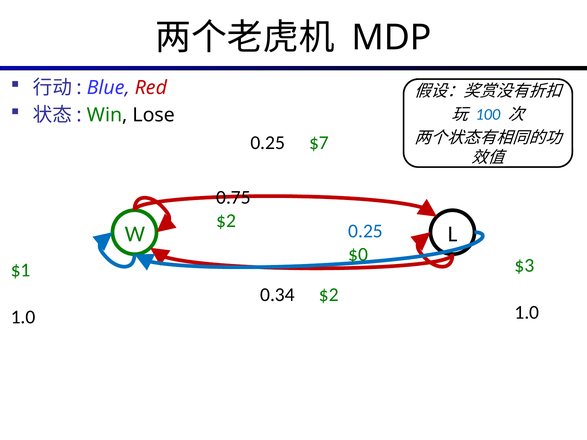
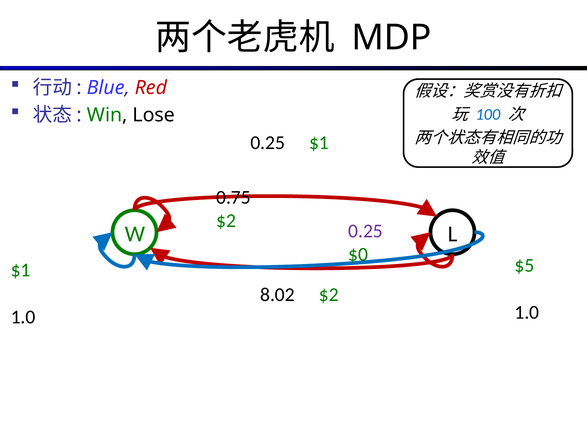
0.25 $7: $7 -> $1
0.25 at (366, 231) colour: blue -> purple
$3: $3 -> $5
0.34: 0.34 -> 8.02
